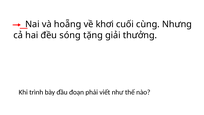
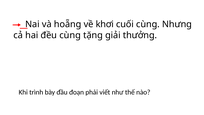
đều sóng: sóng -> cùng
